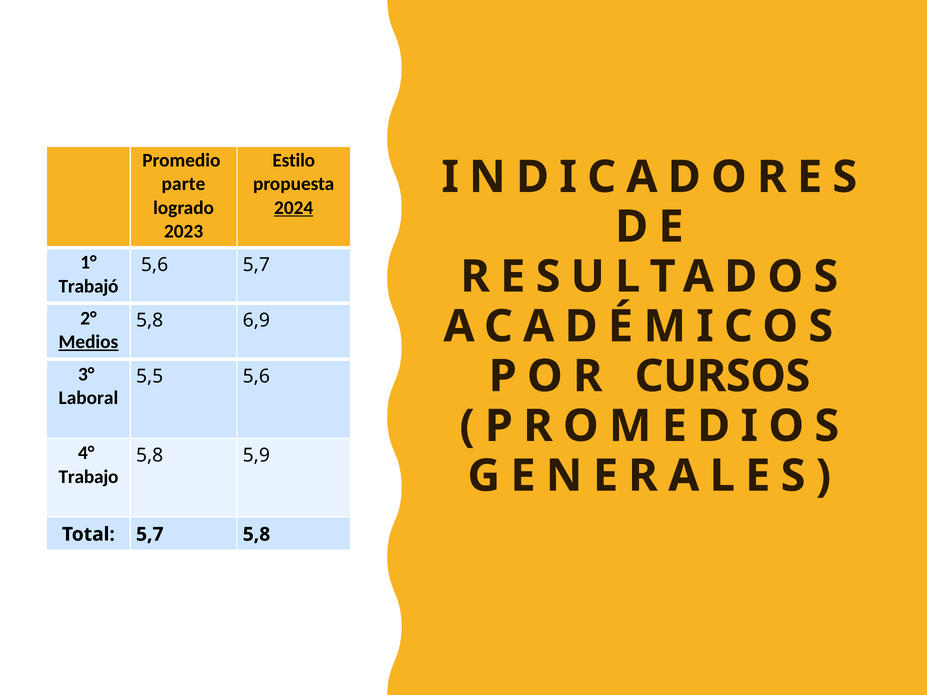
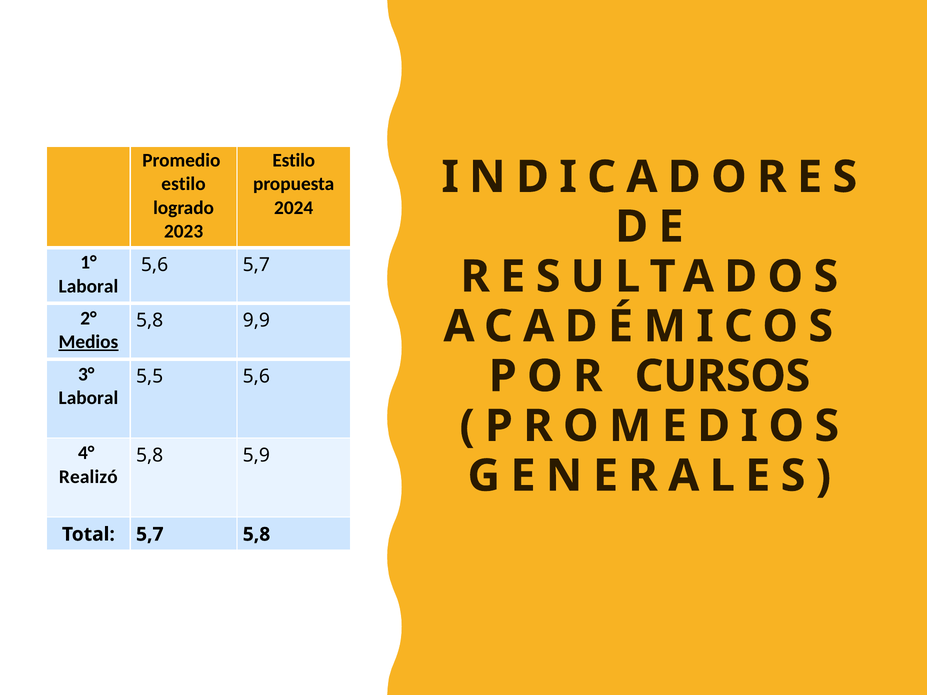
parte at (183, 184): parte -> estilo
2024 underline: present -> none
Trabajó at (89, 286): Trabajó -> Laboral
6,9: 6,9 -> 9,9
Trabajo: Trabajo -> Realizó
